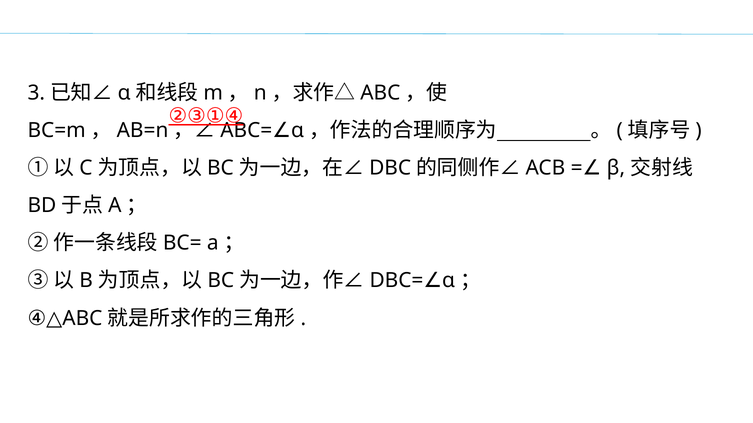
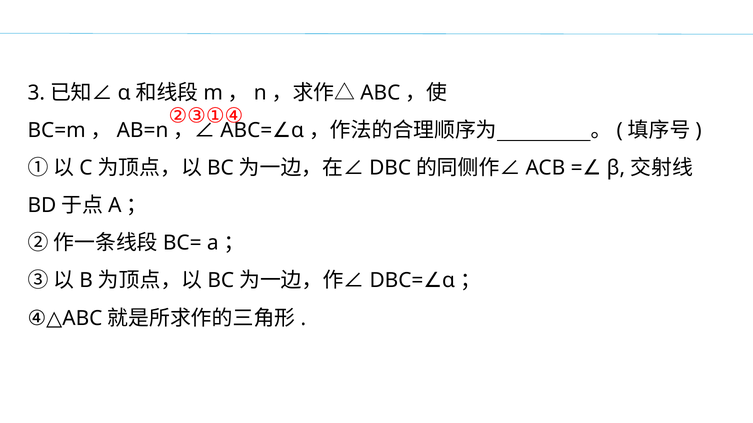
②③①④ underline: present -> none
